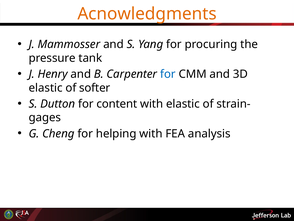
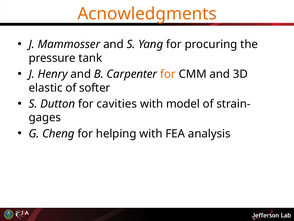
for at (168, 74) colour: blue -> orange
content: content -> cavities
with elastic: elastic -> model
